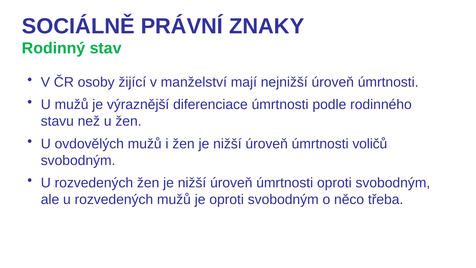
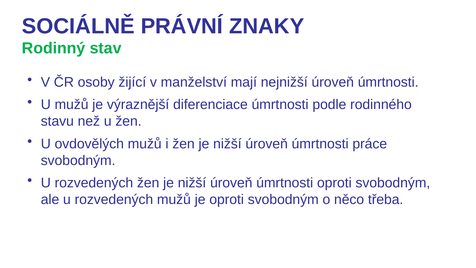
voličů: voličů -> práce
